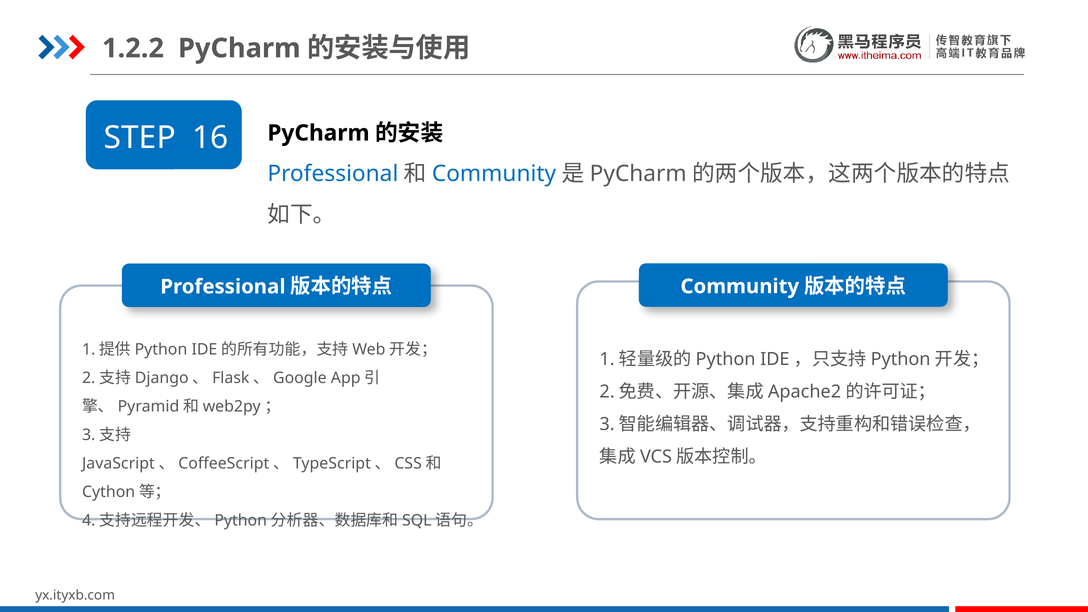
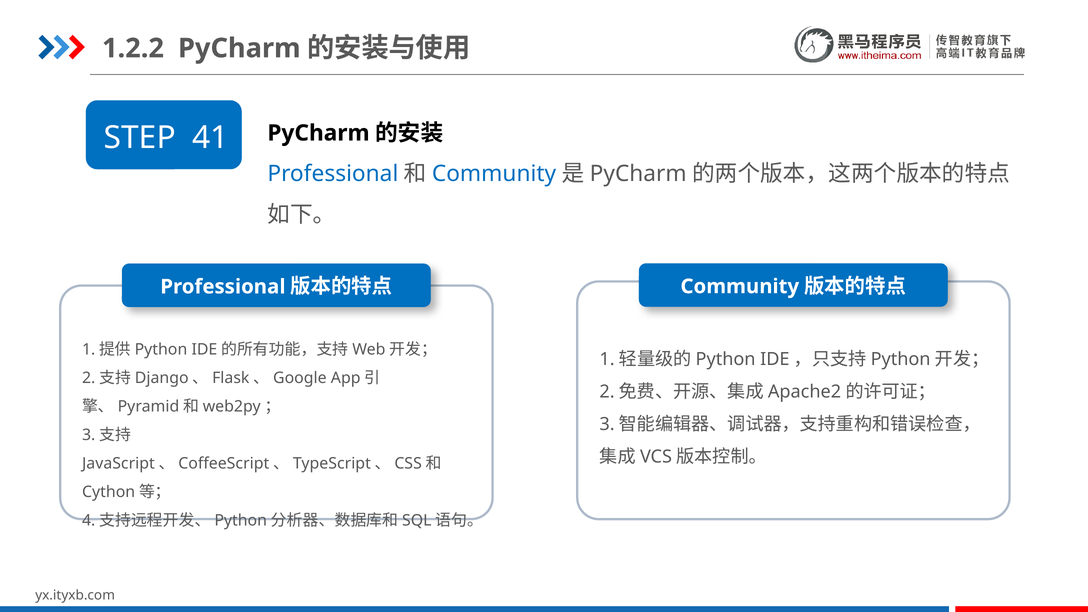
16: 16 -> 41
